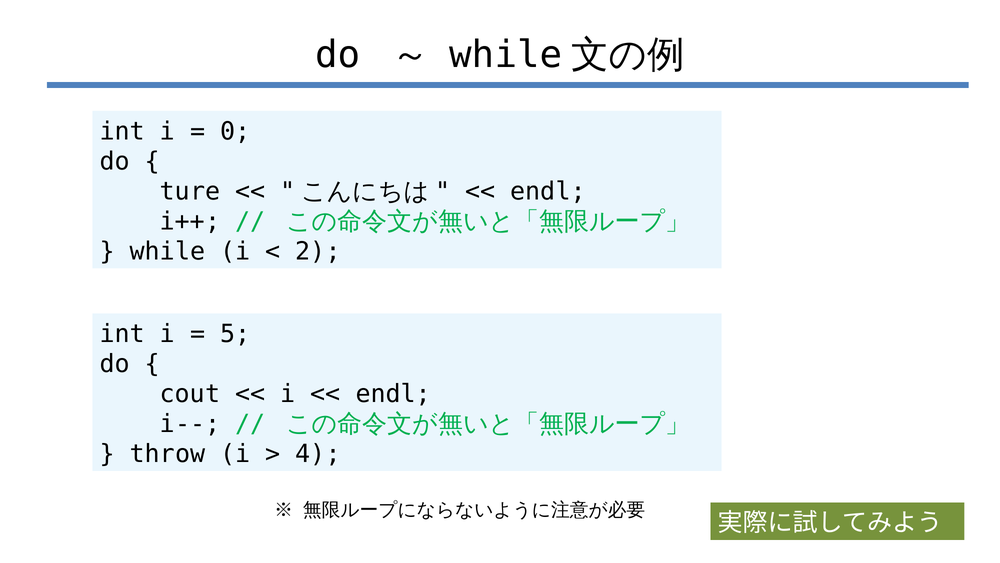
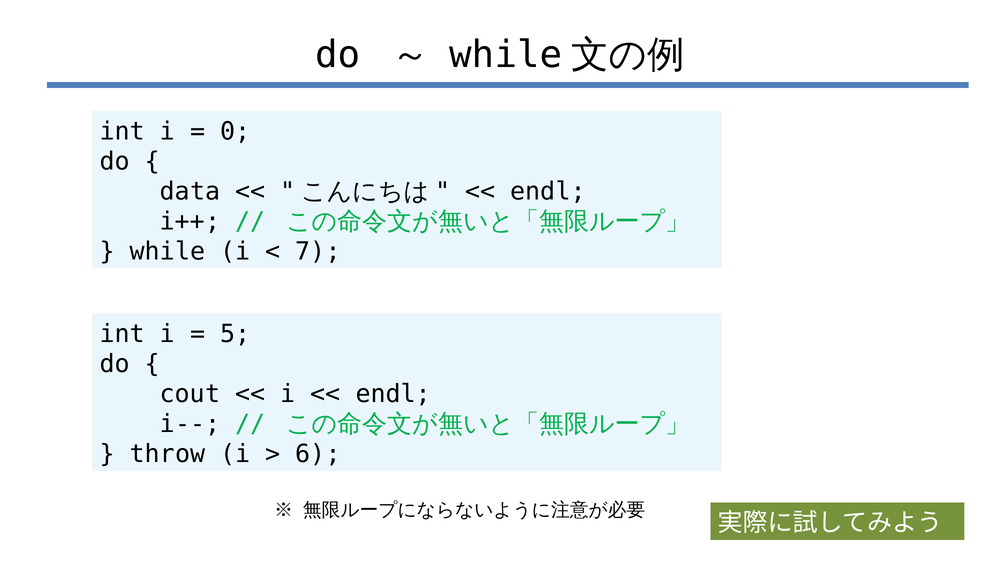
ture: ture -> data
2: 2 -> 7
4: 4 -> 6
